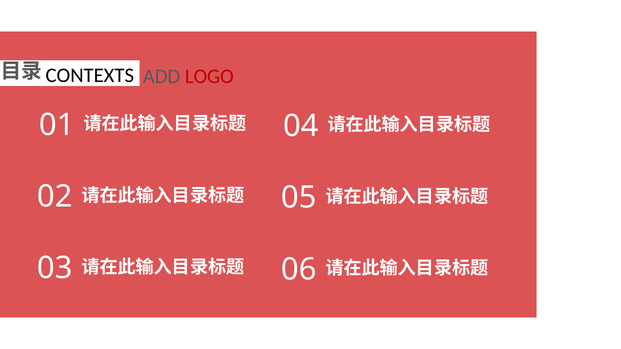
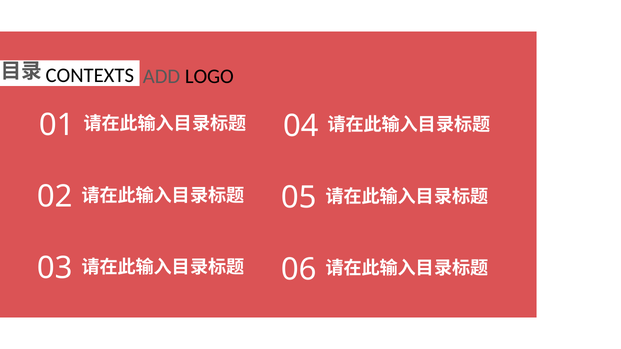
LOGO colour: red -> black
